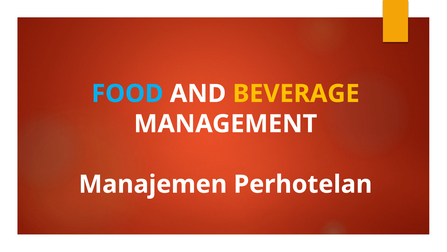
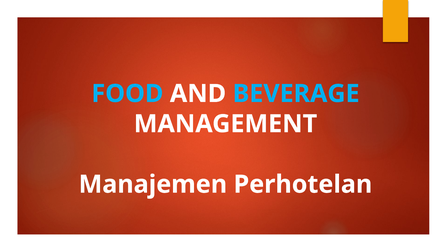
BEVERAGE colour: yellow -> light blue
